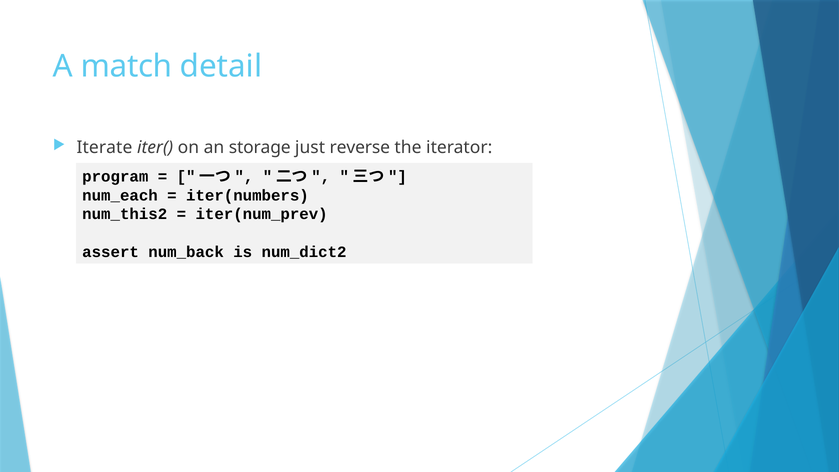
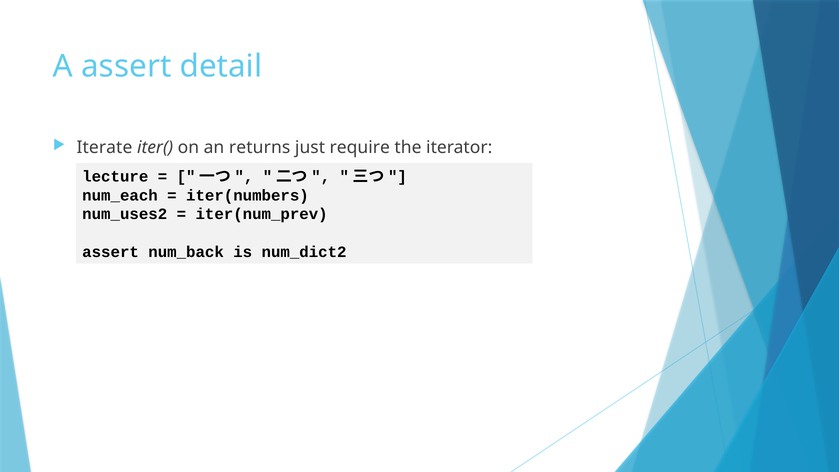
A match: match -> assert
storage: storage -> returns
reverse: reverse -> require
program: program -> lecture
num_this2: num_this2 -> num_uses2
